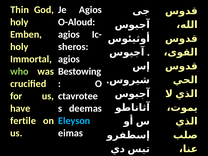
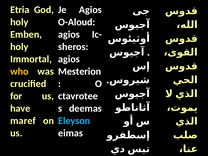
Thin: Thin -> Etria
who colour: light green -> yellow
Bestowing: Bestowing -> Mesterion
fertile: fertile -> maref
